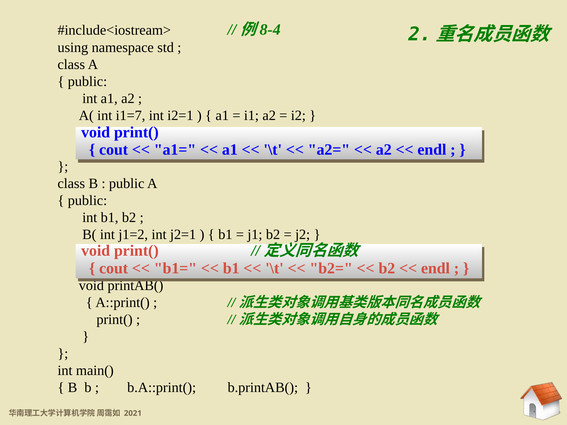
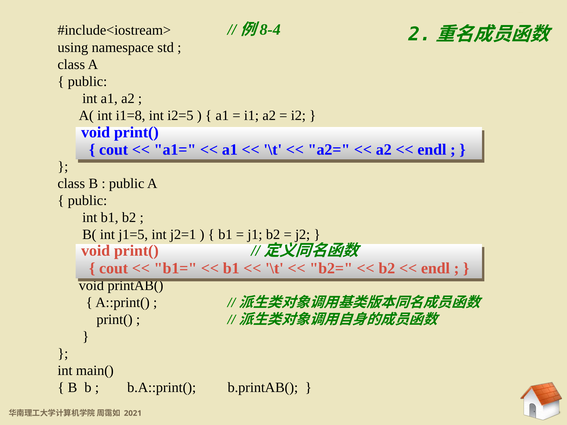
i1=7: i1=7 -> i1=8
i2=1: i2=1 -> i2=5
j1=2: j1=2 -> j1=5
